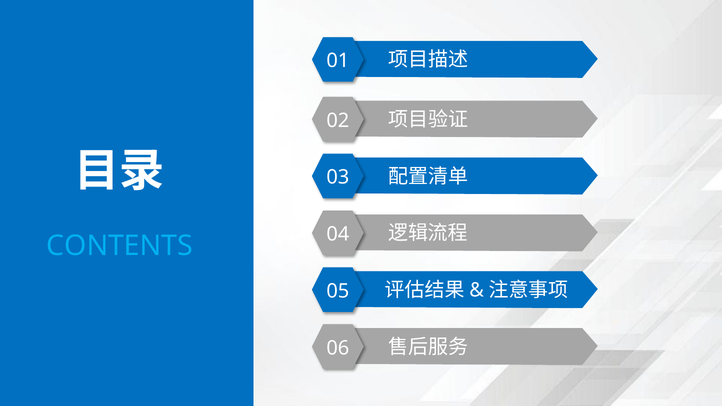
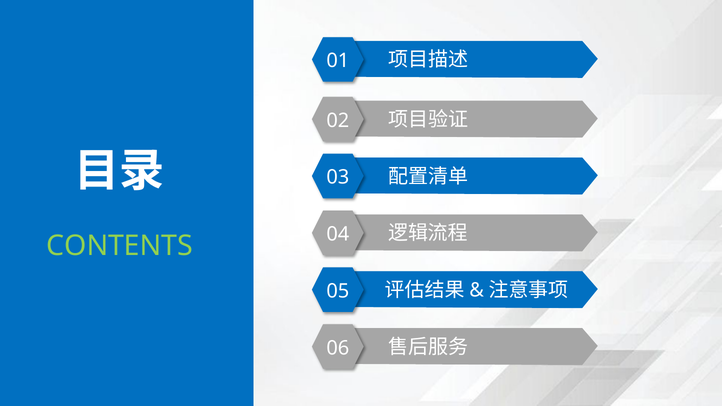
CONTENTS colour: light blue -> light green
